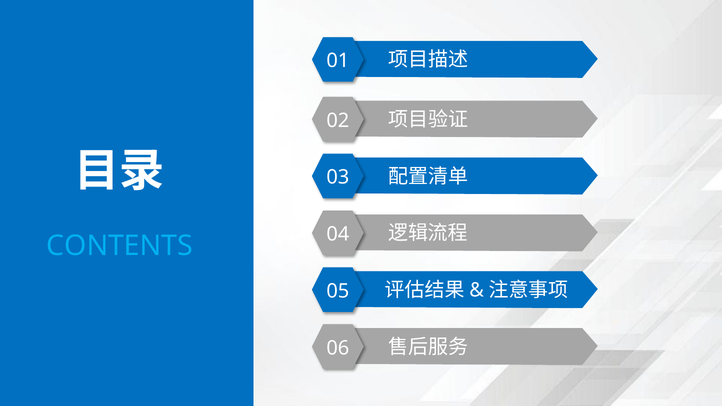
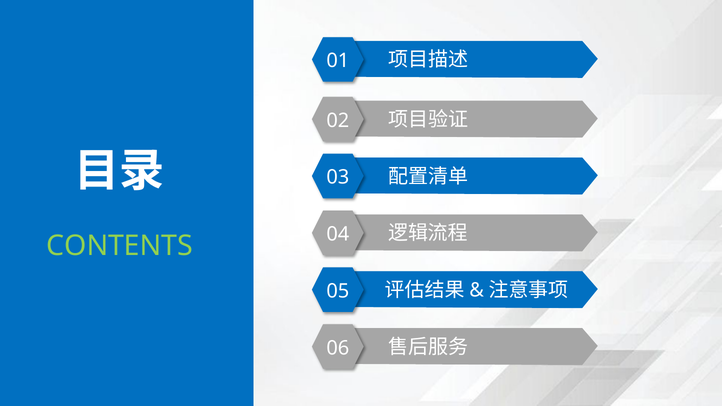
CONTENTS colour: light blue -> light green
